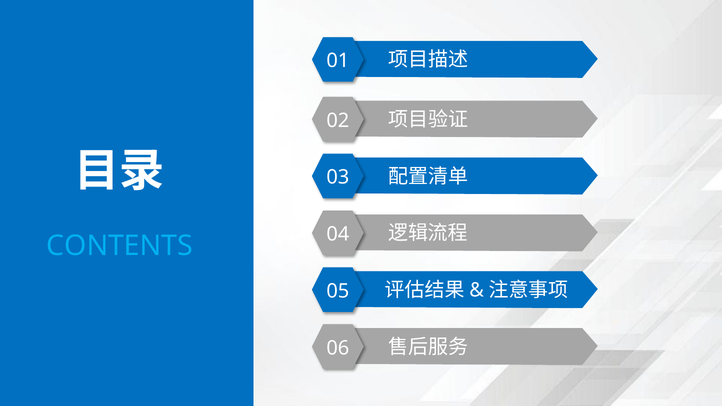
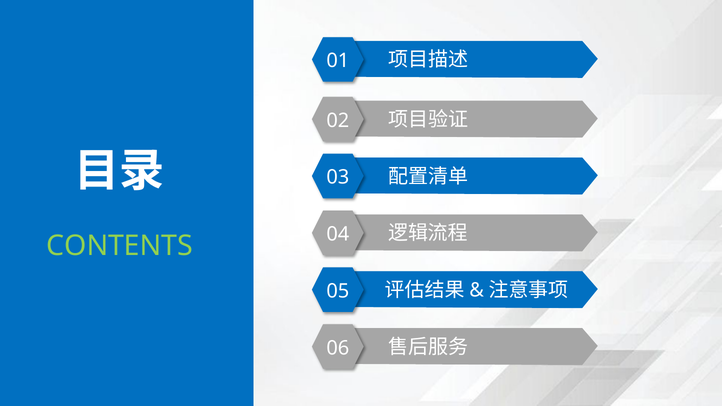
CONTENTS colour: light blue -> light green
